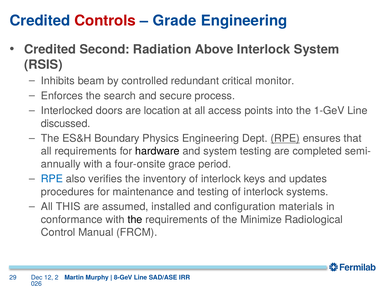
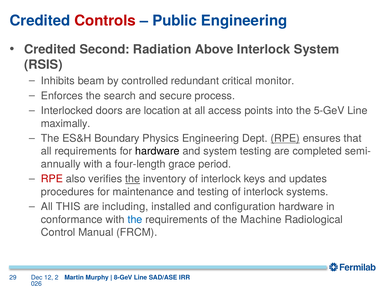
Grade: Grade -> Public
1-GeV: 1-GeV -> 5-GeV
discussed: discussed -> maximally
four-onsite: four-onsite -> four-length
RPE at (52, 179) colour: blue -> red
the at (133, 179) underline: none -> present
assumed: assumed -> including
configuration materials: materials -> hardware
the at (135, 220) colour: black -> blue
Minimize: Minimize -> Machine
